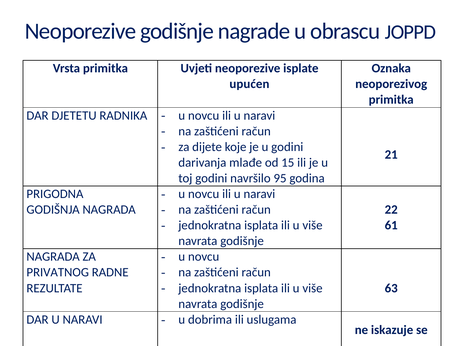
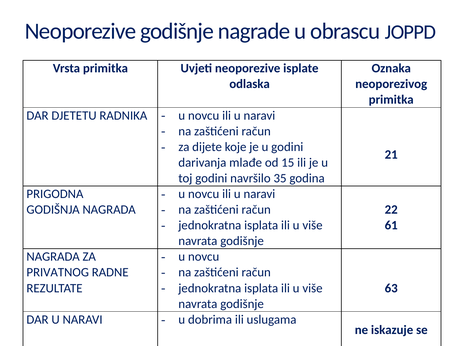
upućen: upućen -> odlaska
95: 95 -> 35
